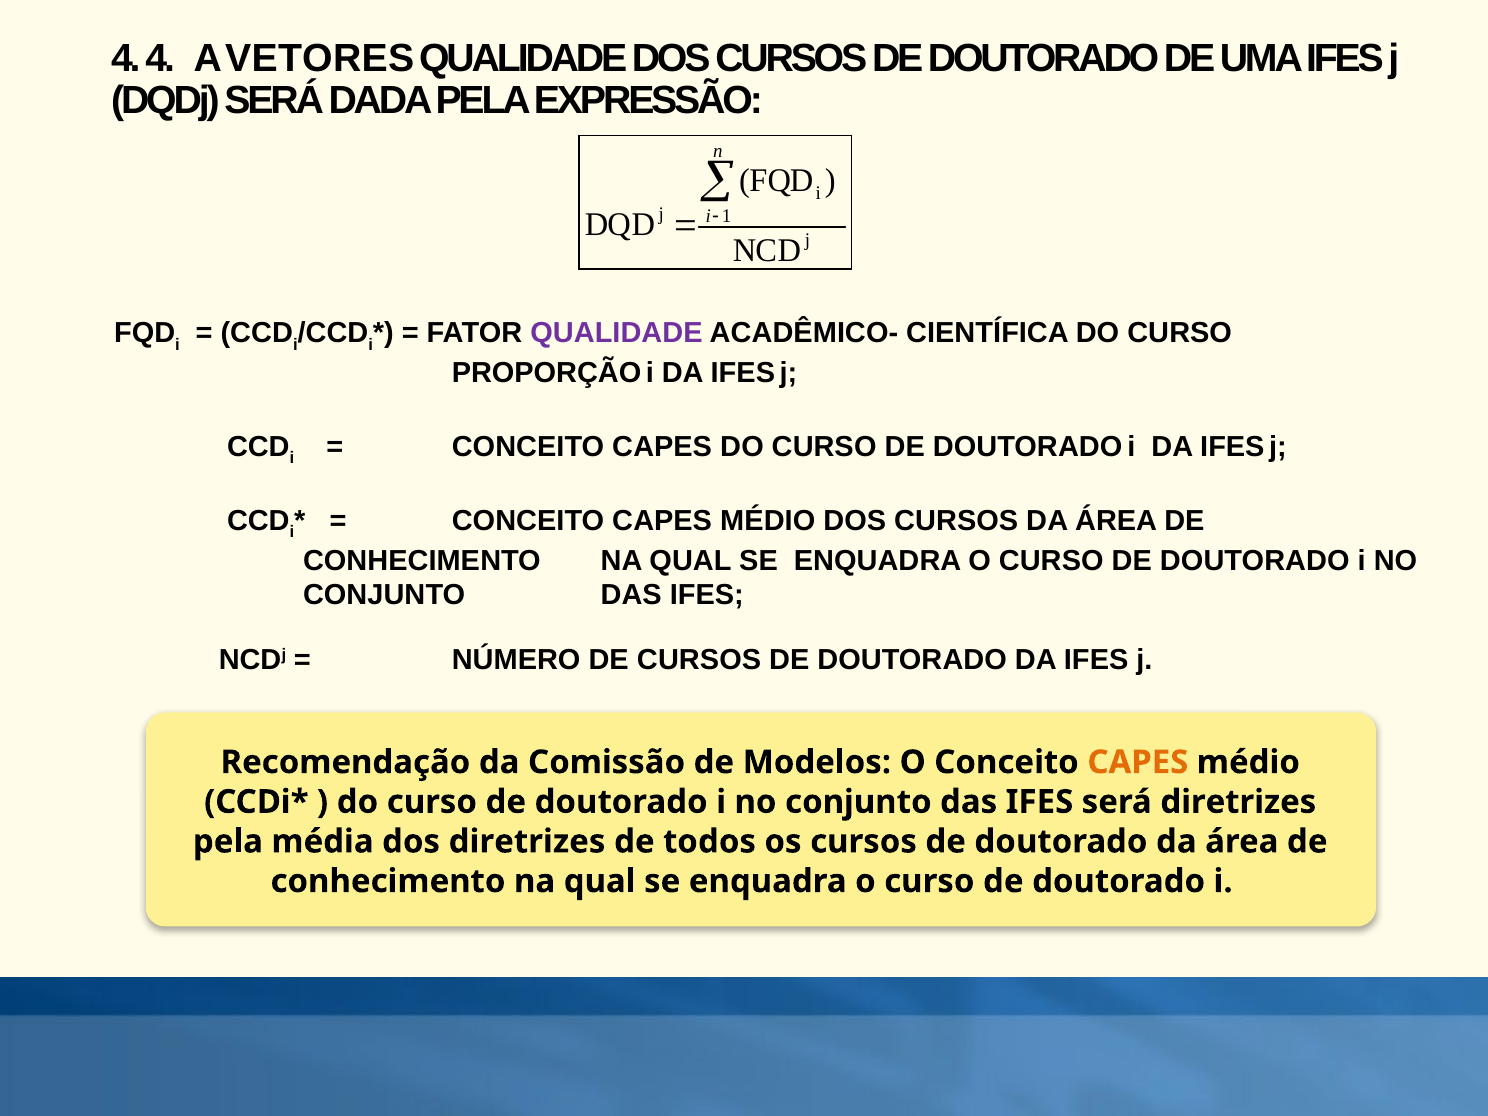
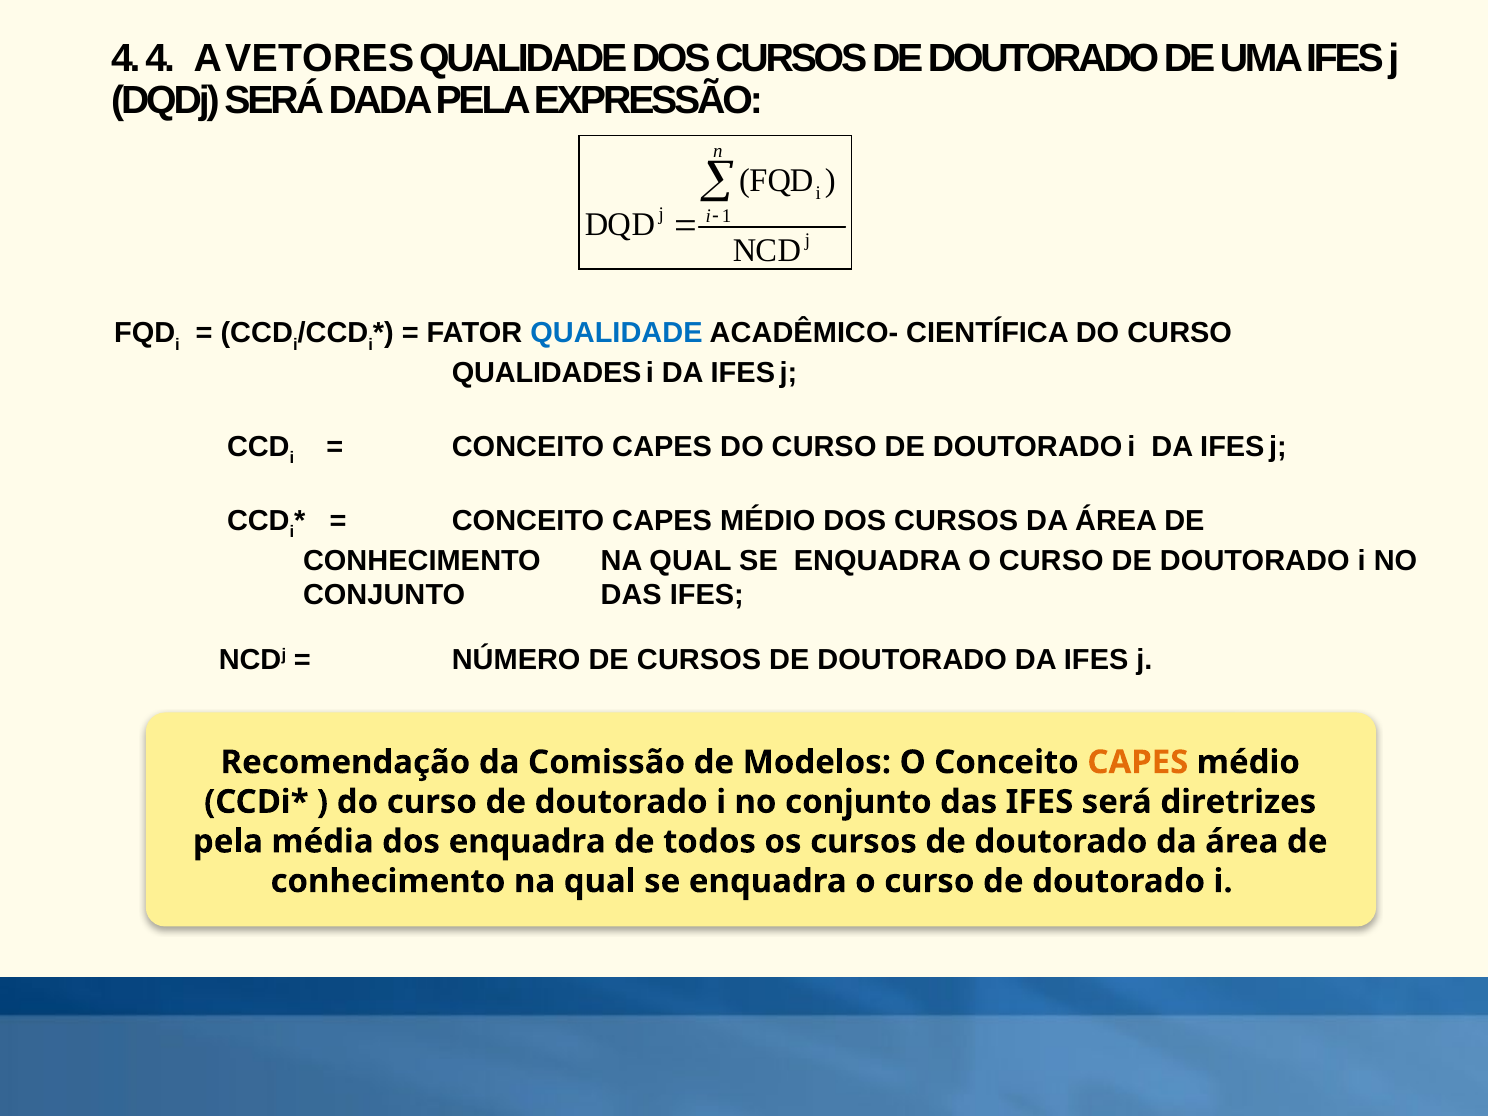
QUALIDADE at (617, 333) colour: purple -> blue
PROPORÇÃO: PROPORÇÃO -> QUALIDADES
dos diretrizes: diretrizes -> enquadra
